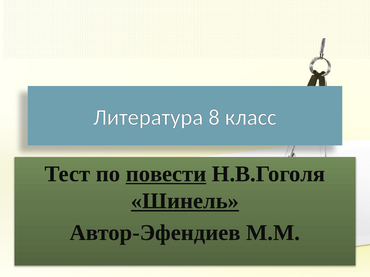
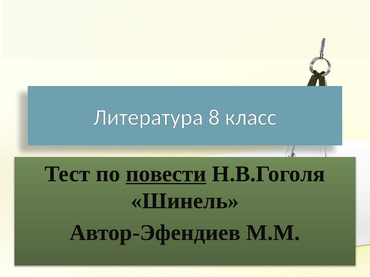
Шинель underline: present -> none
